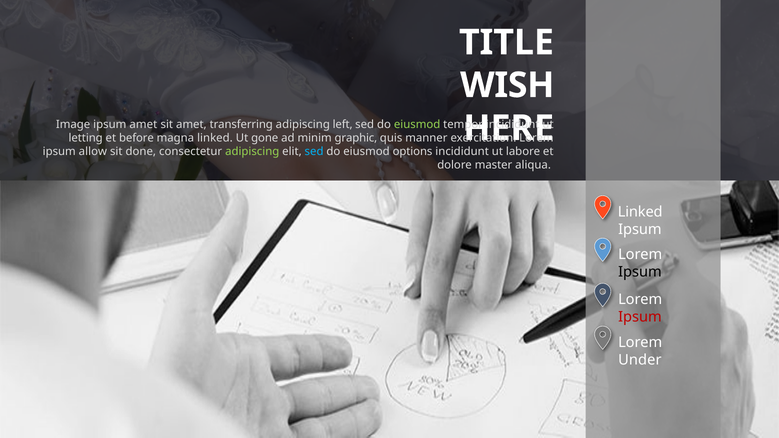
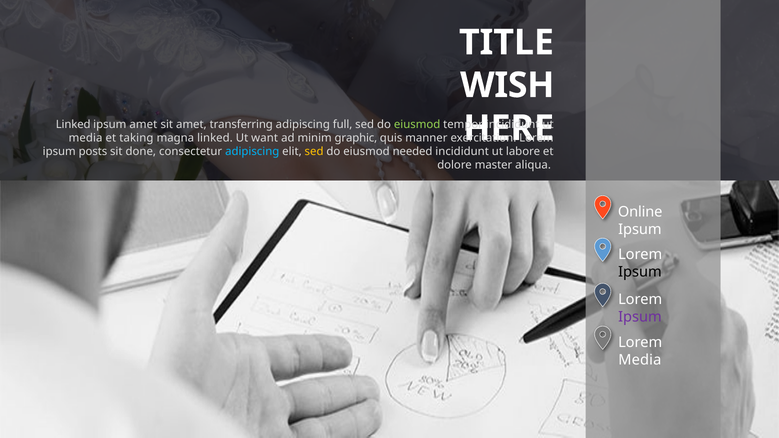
Image at (73, 124): Image -> Linked
left: left -> full
letting at (86, 138): letting -> media
before: before -> taking
gone: gone -> want
allow: allow -> posts
adipiscing at (252, 152) colour: light green -> light blue
sed at (314, 152) colour: light blue -> yellow
options: options -> needed
Linked at (640, 212): Linked -> Online
Ipsum at (640, 317) colour: red -> purple
Under at (640, 360): Under -> Media
